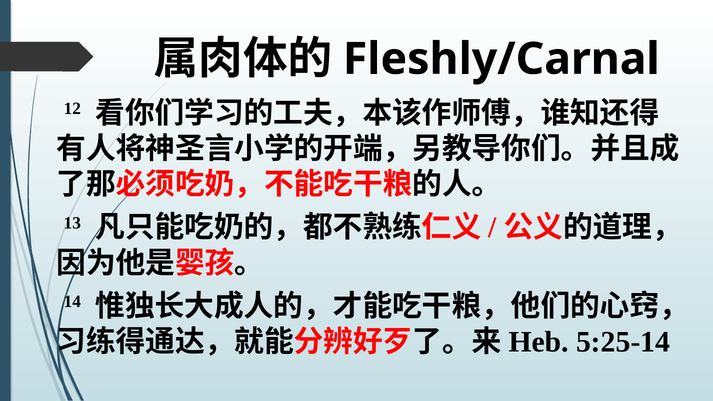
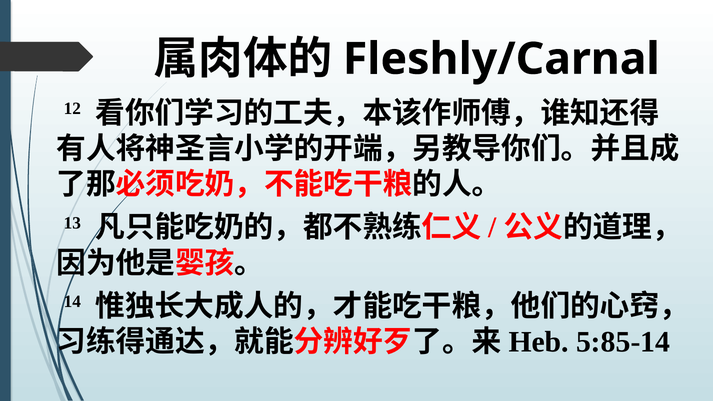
5:25-14: 5:25-14 -> 5:85-14
